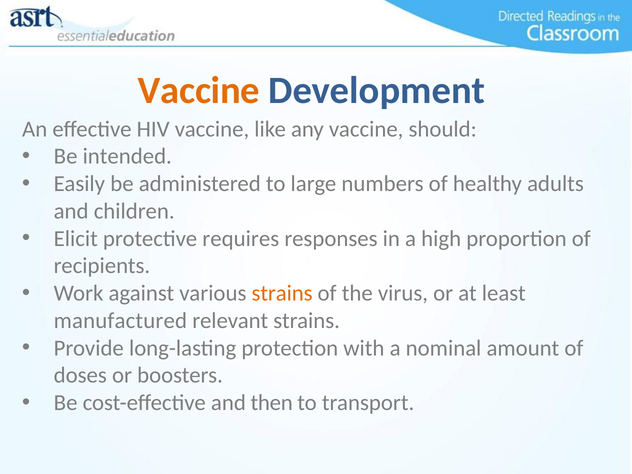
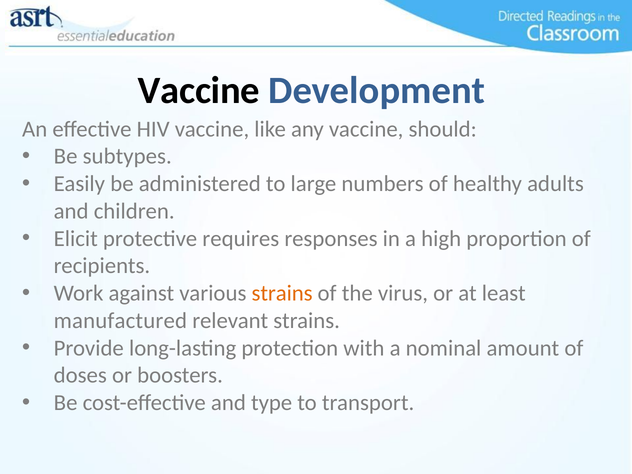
Vaccine at (199, 91) colour: orange -> black
intended: intended -> subtypes
then: then -> type
